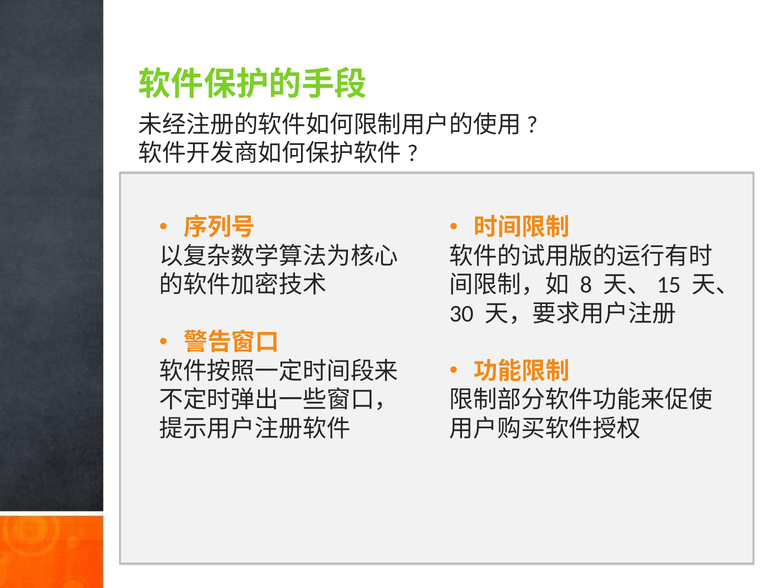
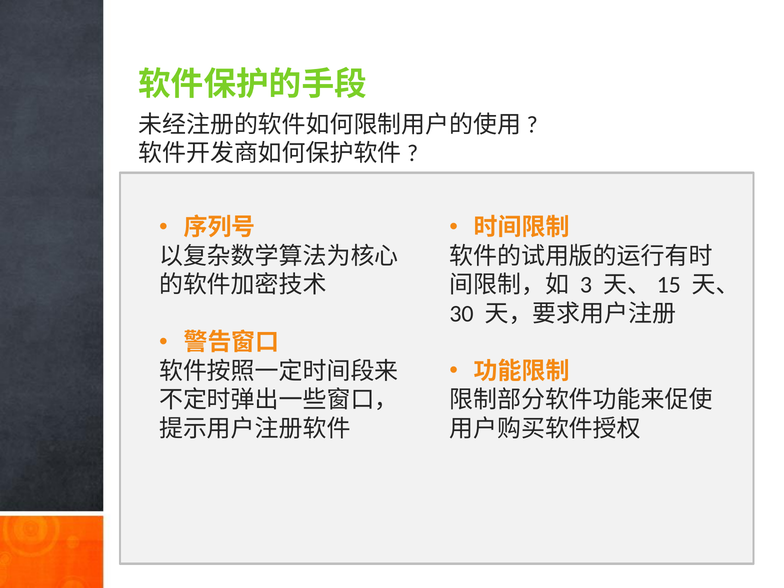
8: 8 -> 3
